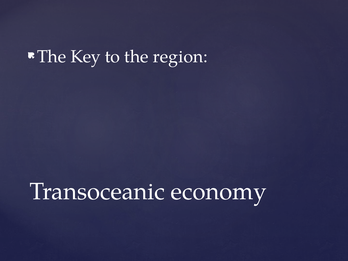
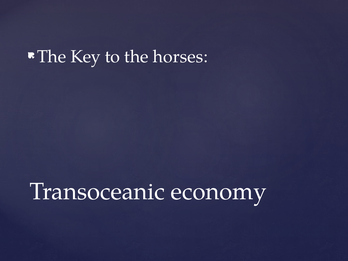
region: region -> horses
